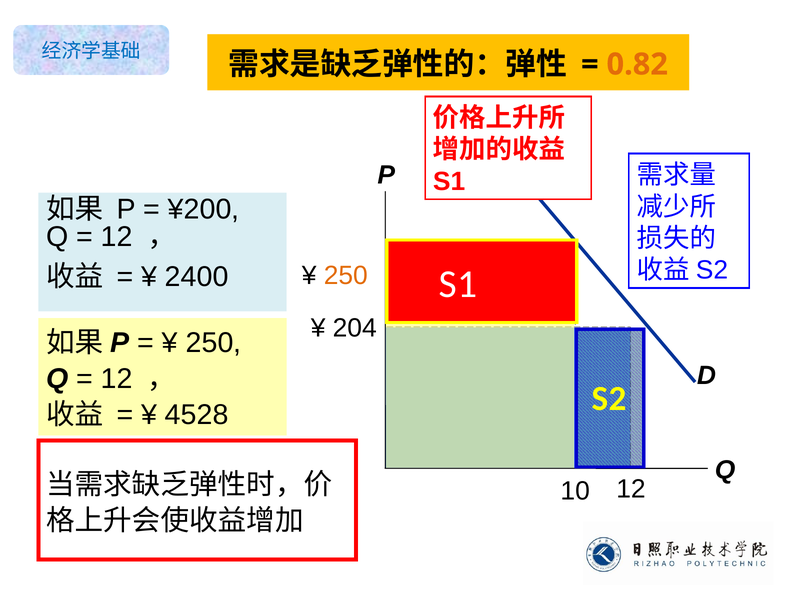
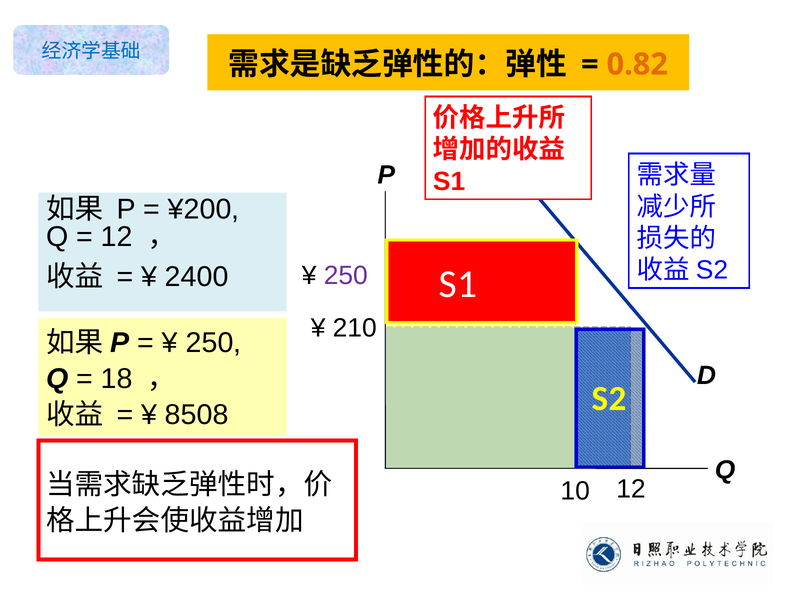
250 at (346, 275) colour: orange -> purple
204: 204 -> 210
12 at (117, 379): 12 -> 18
4528: 4528 -> 8508
